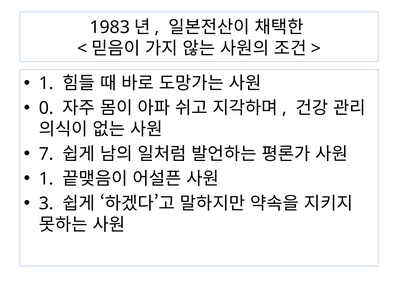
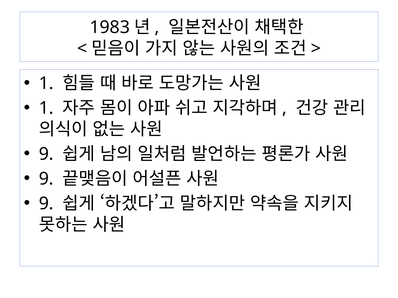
0 at (46, 108): 0 -> 1
7 at (46, 154): 7 -> 9
1 at (46, 179): 1 -> 9
3 at (46, 204): 3 -> 9
